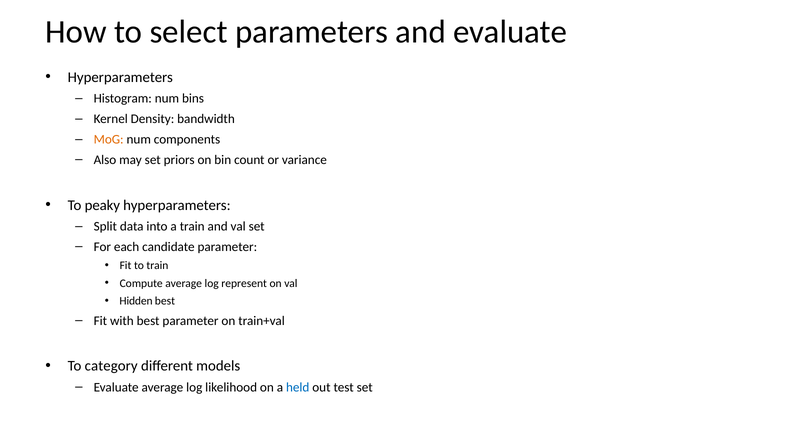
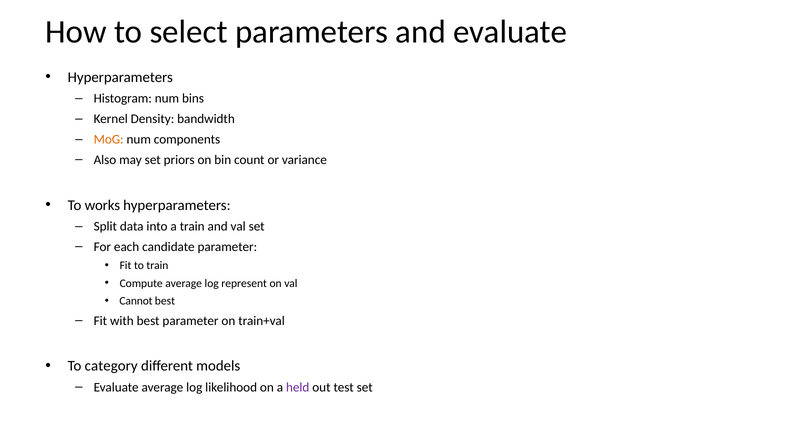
peaky: peaky -> works
Hidden: Hidden -> Cannot
held colour: blue -> purple
